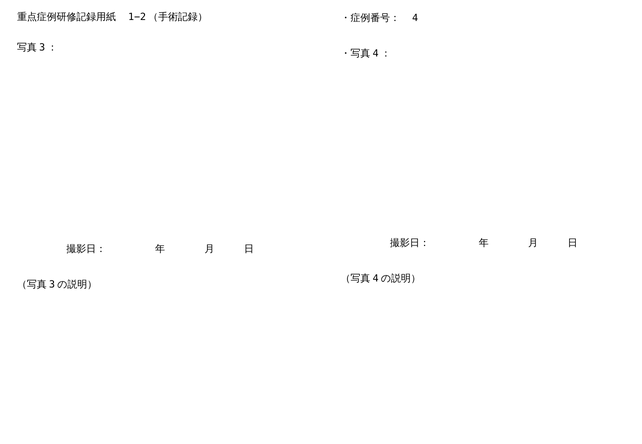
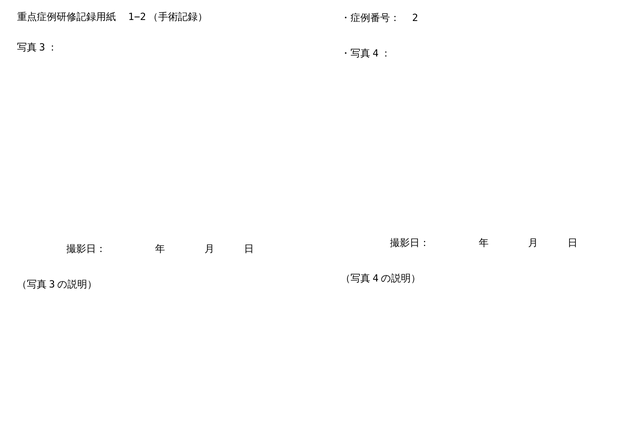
4: 4 -> 2
